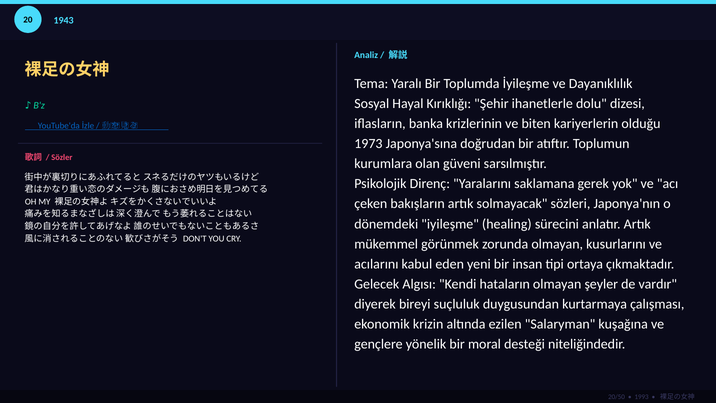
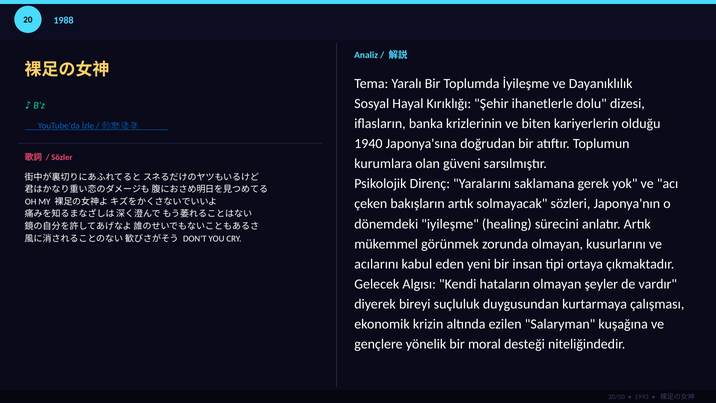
1943: 1943 -> 1988
1973: 1973 -> 1940
